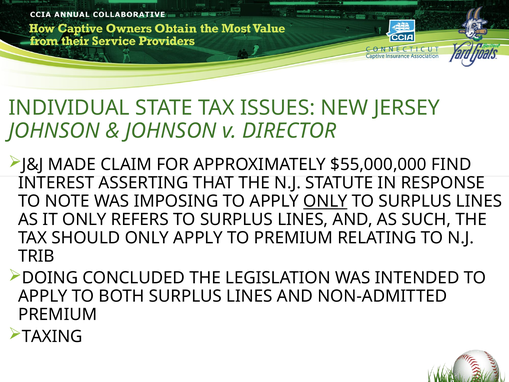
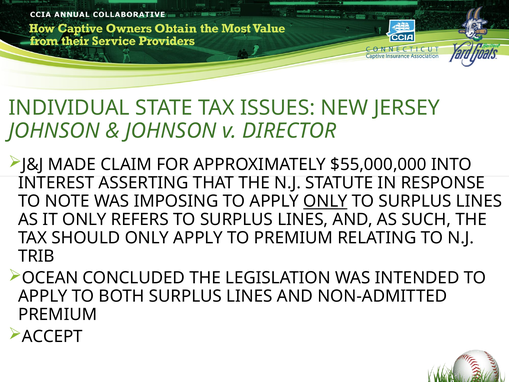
FIND: FIND -> INTO
DOING: DOING -> OCEAN
TAXING: TAXING -> ACCEPT
